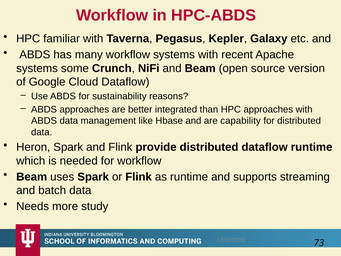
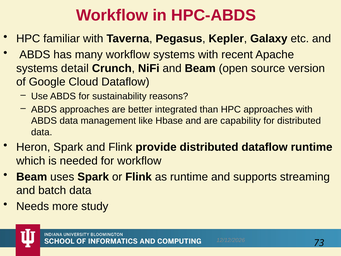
some: some -> detail
